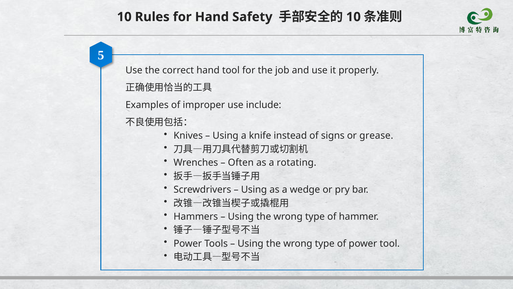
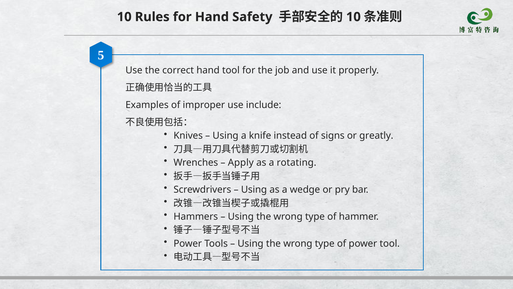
grease: grease -> greatly
Often: Often -> Apply
